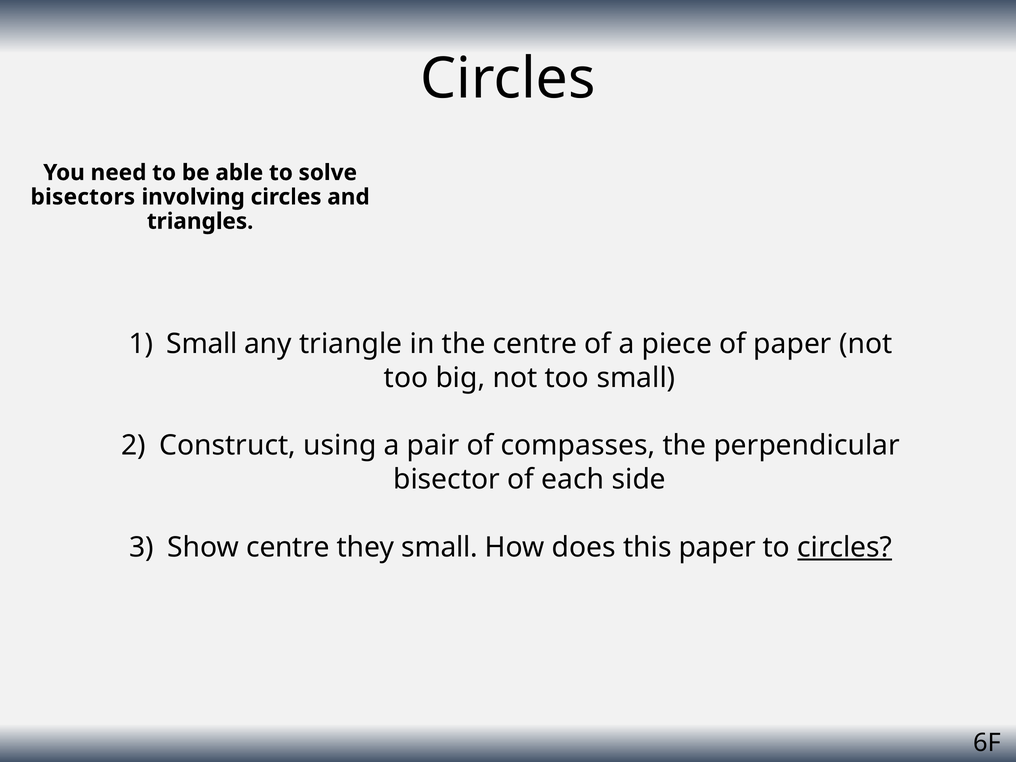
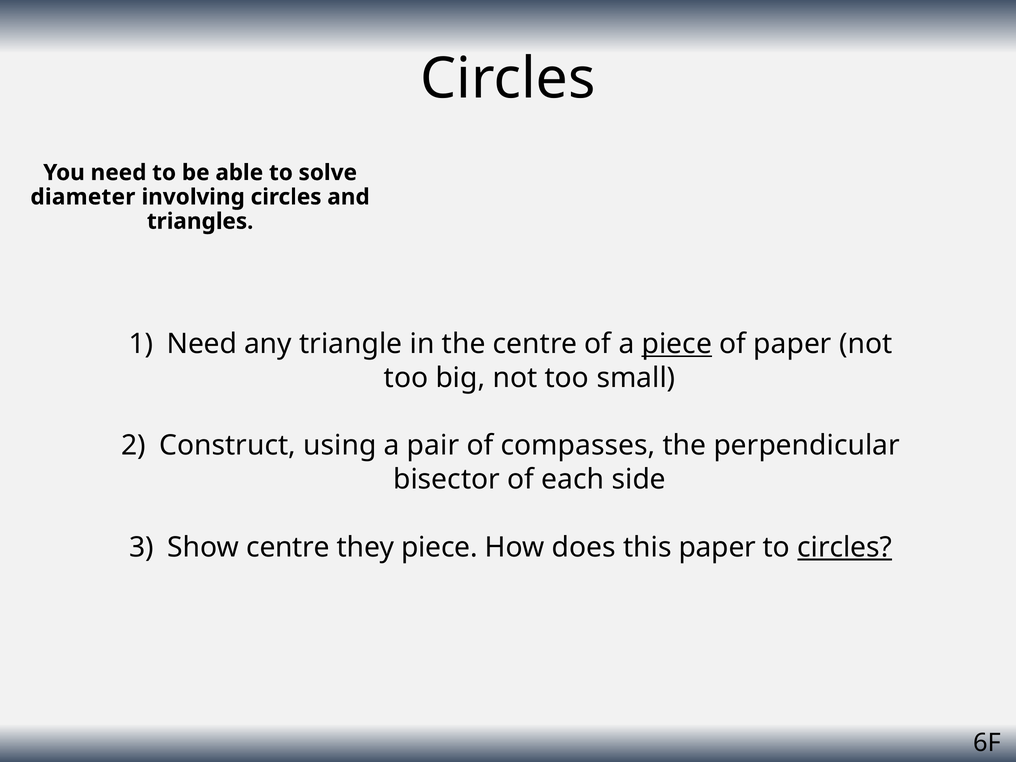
bisectors: bisectors -> diameter
Small at (202, 344): Small -> Need
piece at (677, 344) underline: none -> present
they small: small -> piece
